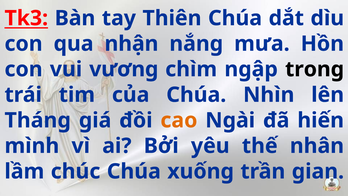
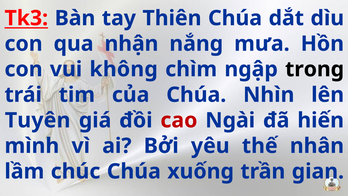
vương: vương -> không
Tháng: Tháng -> Tuyên
cao colour: orange -> red
